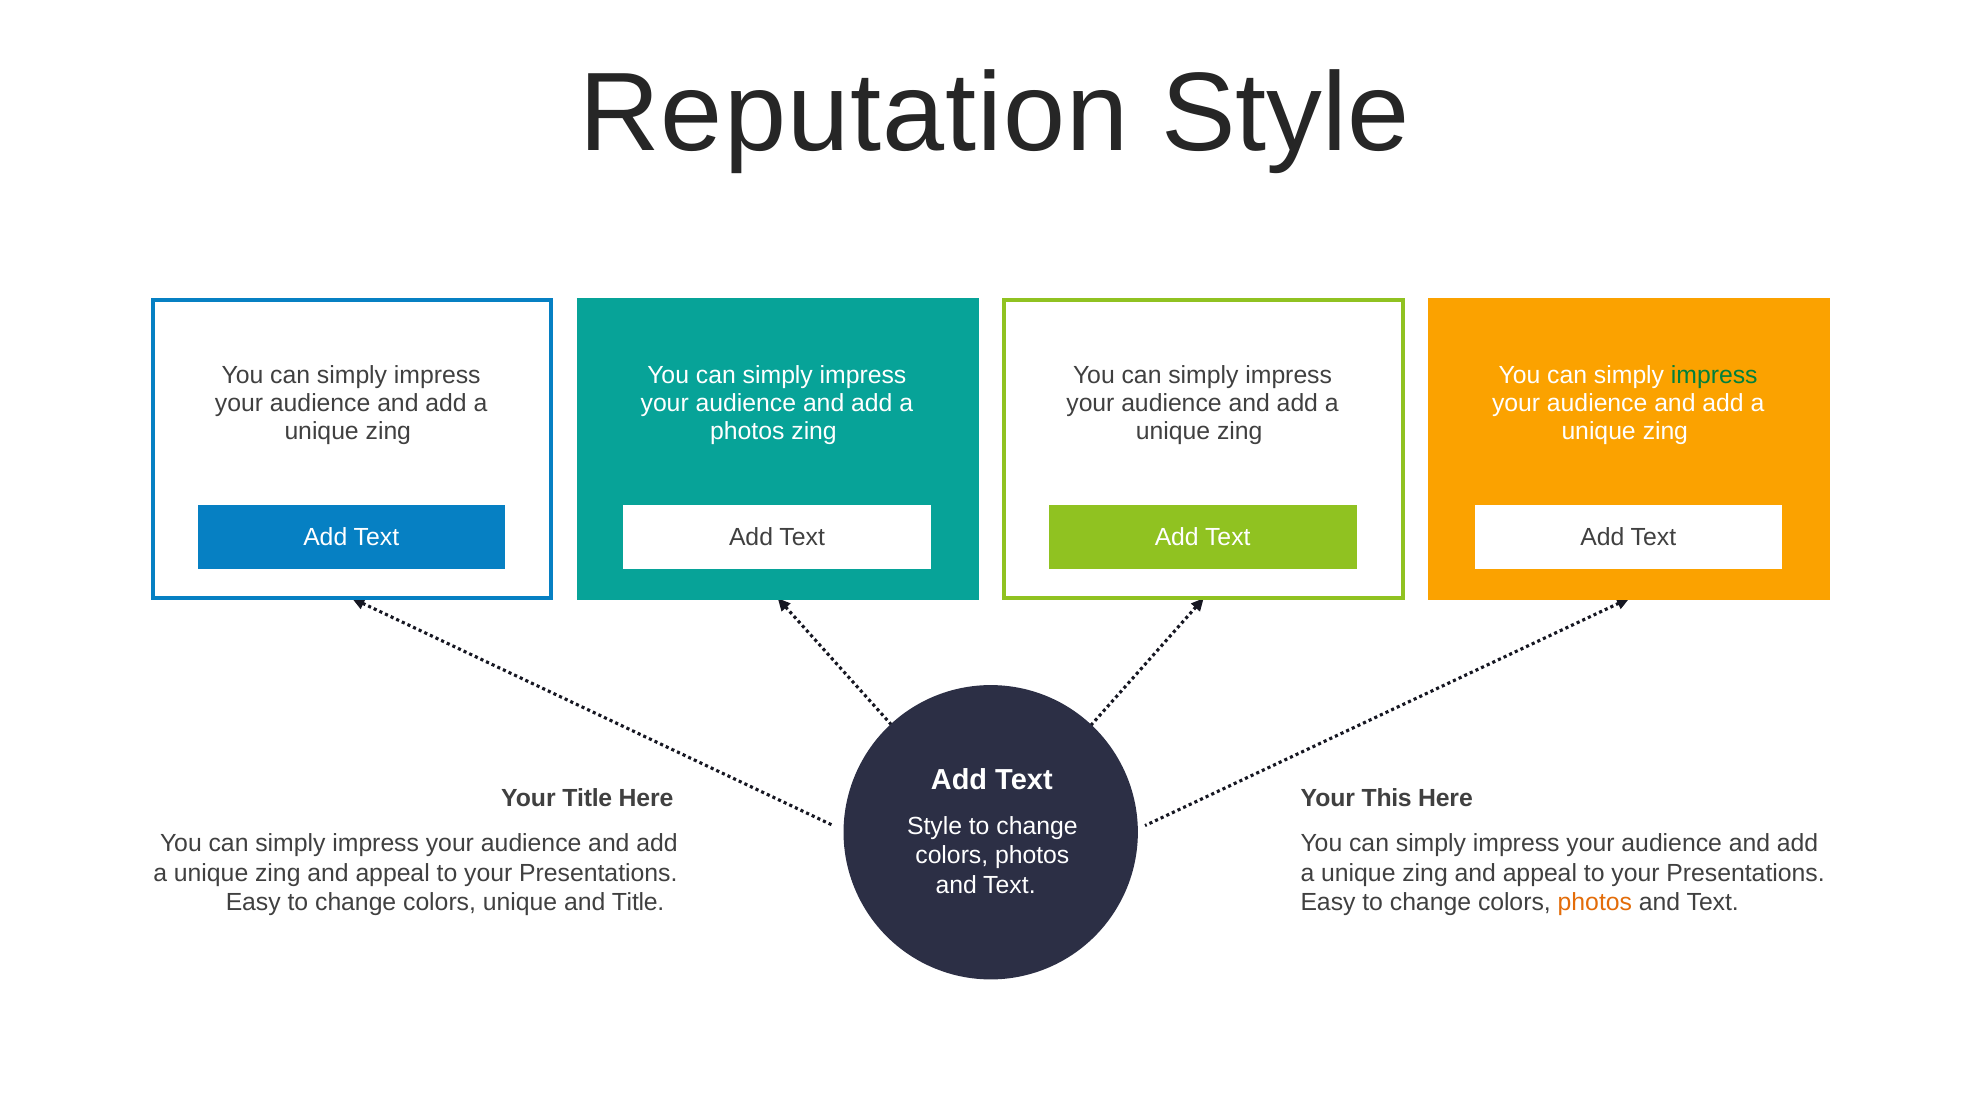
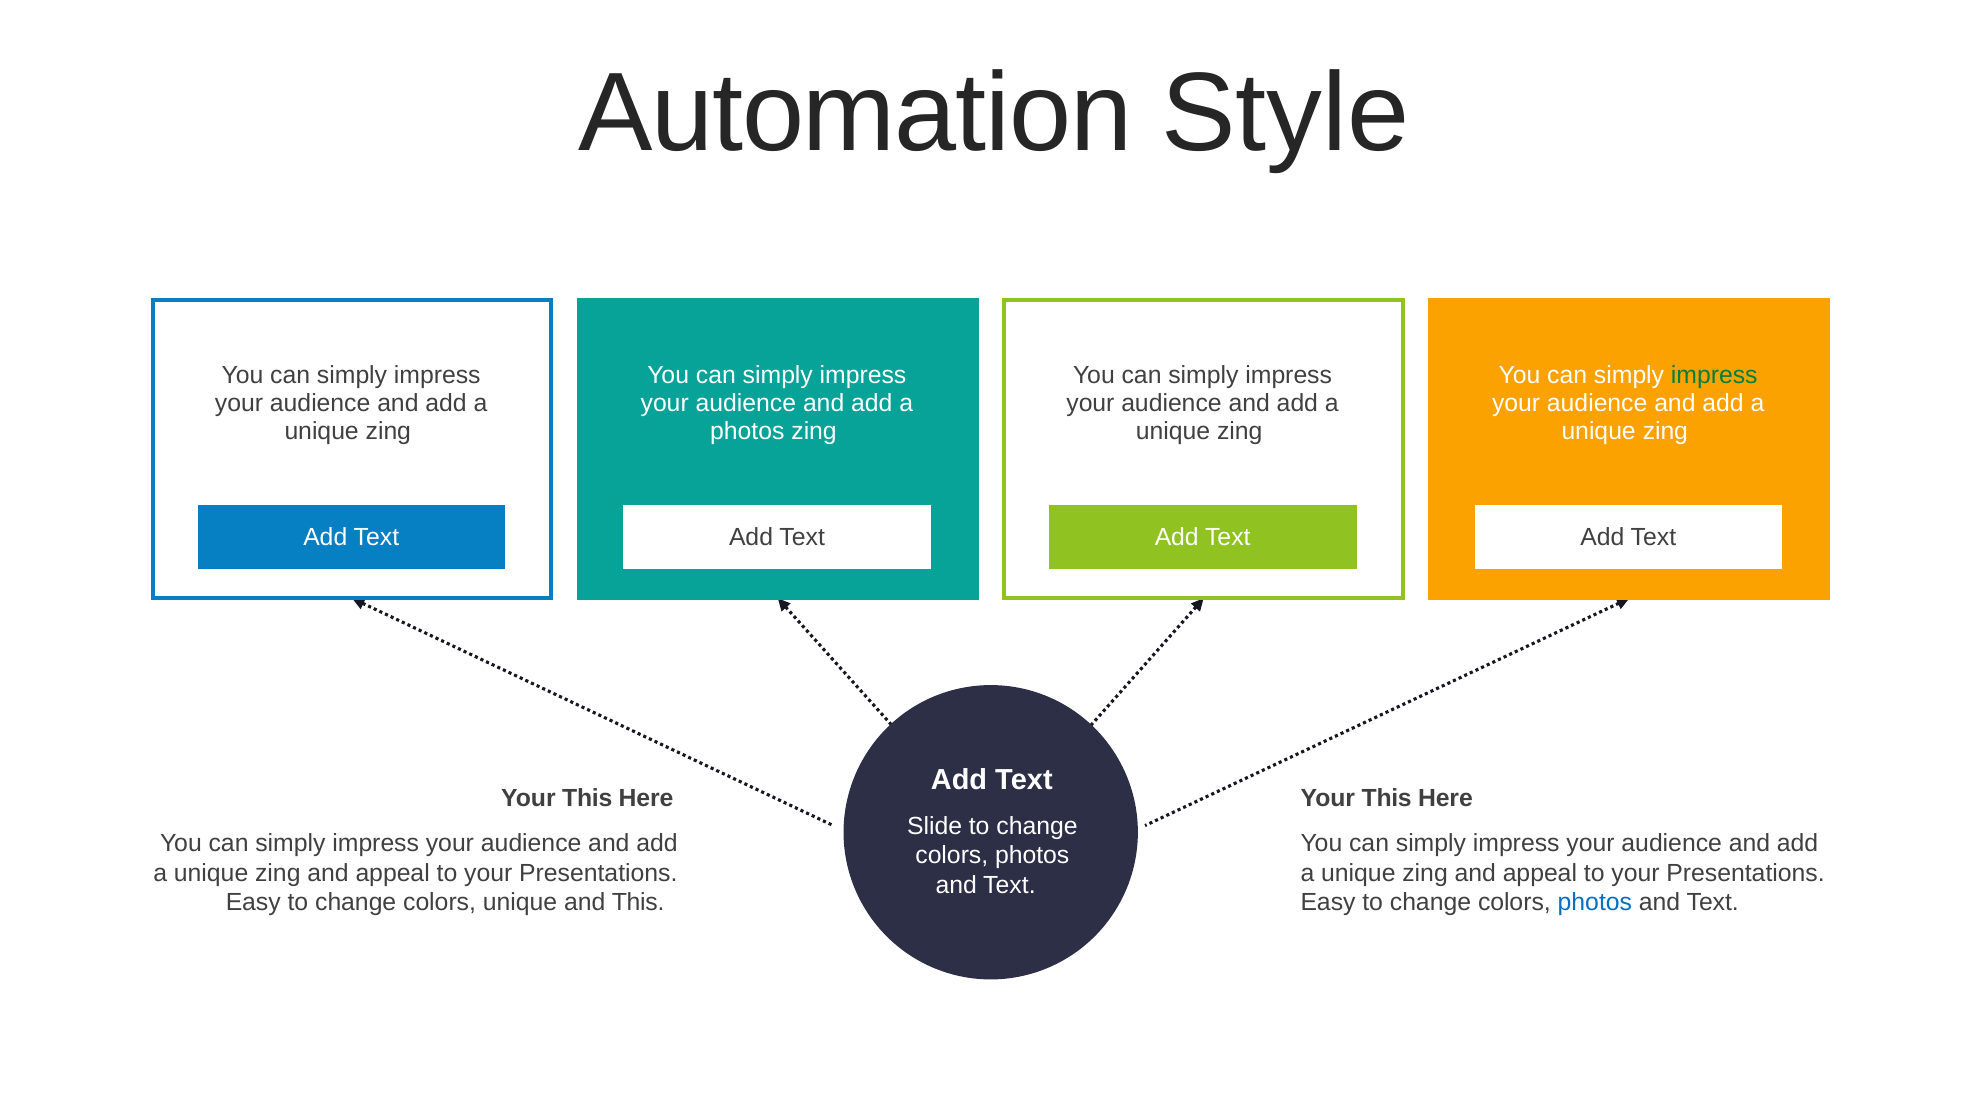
Reputation: Reputation -> Automation
Title at (587, 798): Title -> This
Style at (935, 826): Style -> Slide
and Title: Title -> This
photos at (1595, 903) colour: orange -> blue
